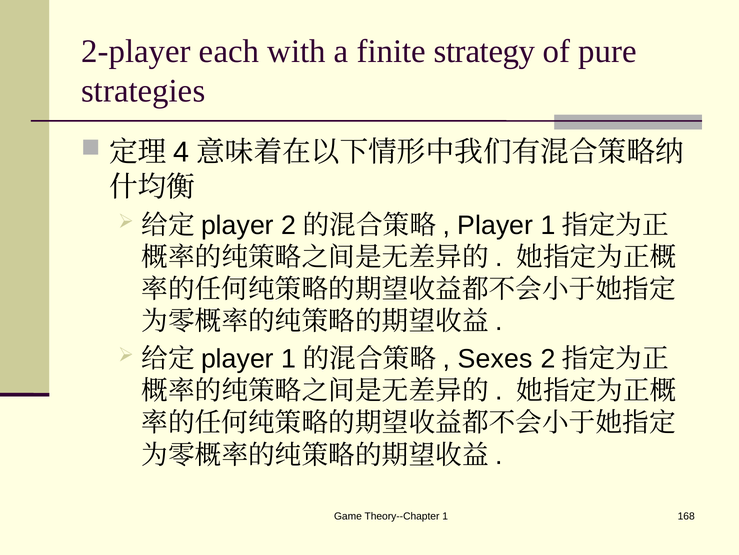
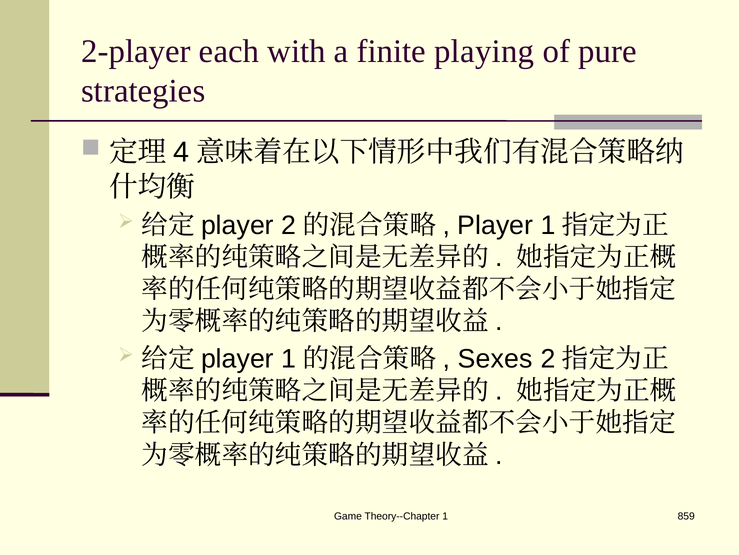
strategy: strategy -> playing
168: 168 -> 859
